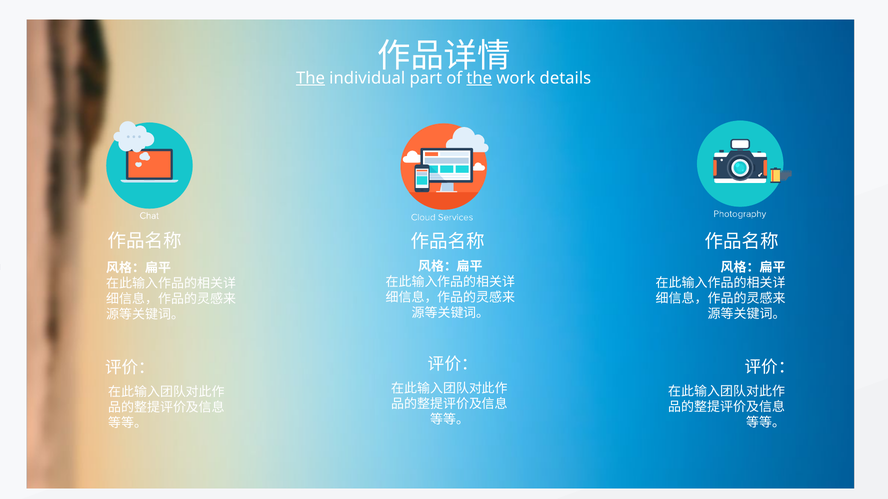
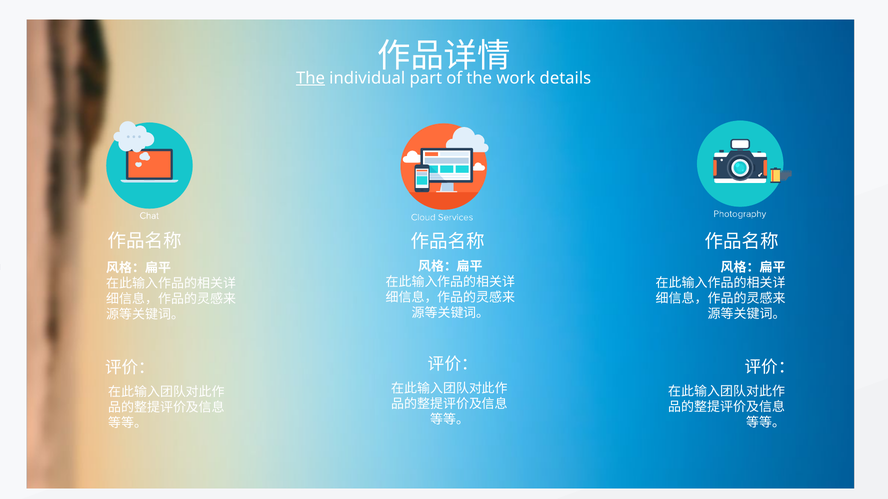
the at (479, 78) underline: present -> none
